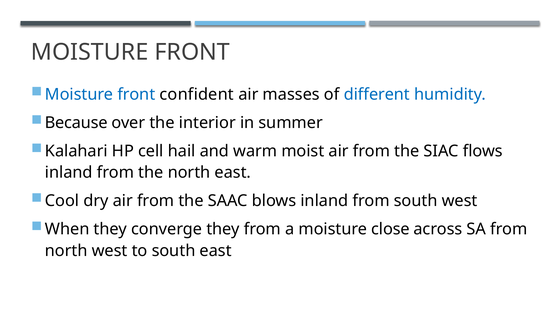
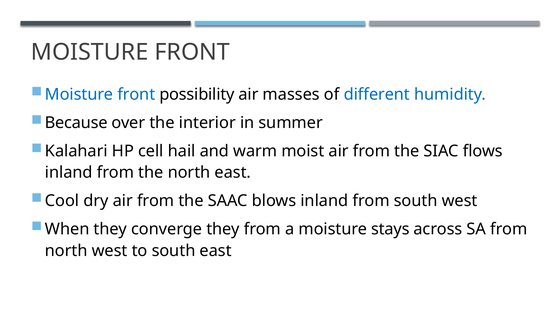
confident: confident -> possibility
close: close -> stays
